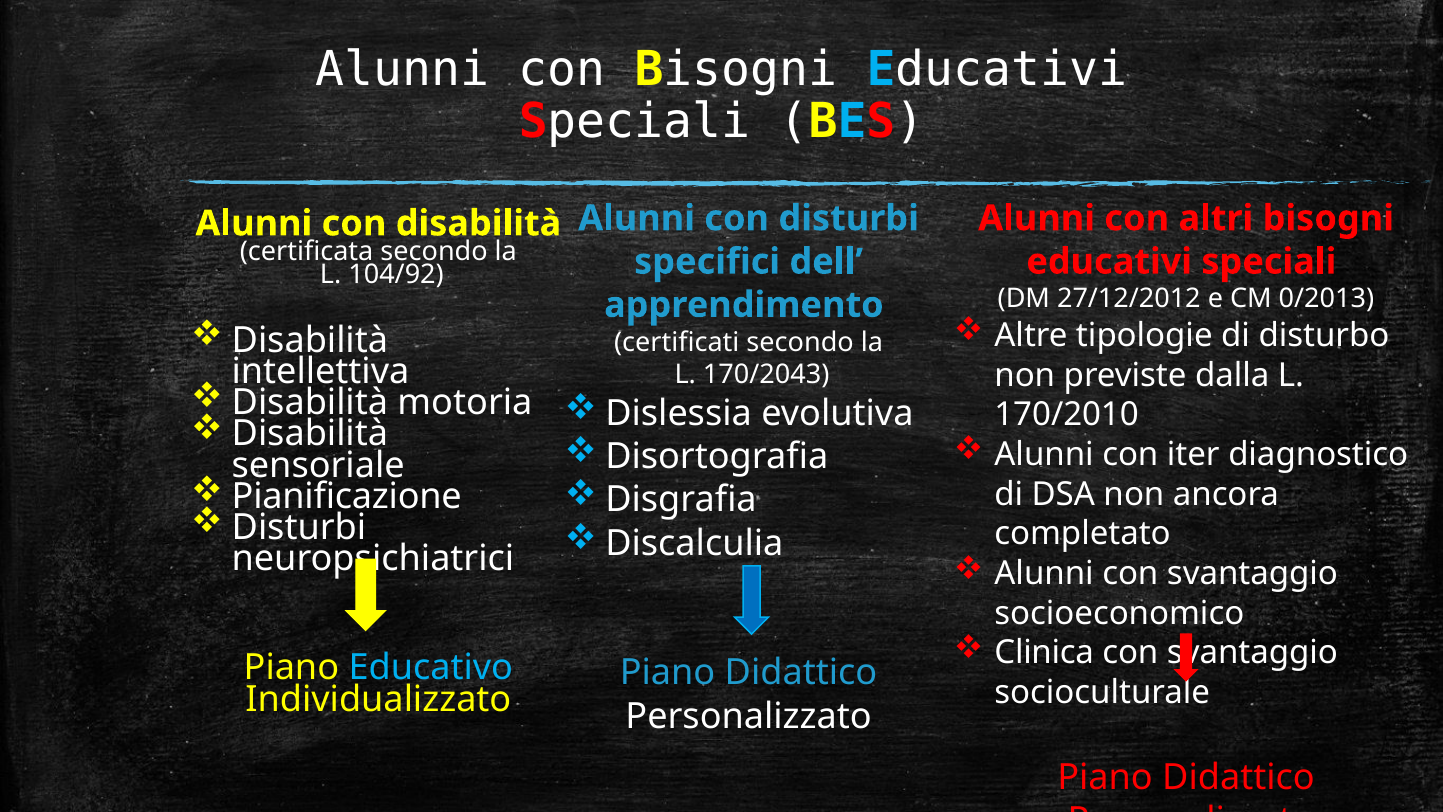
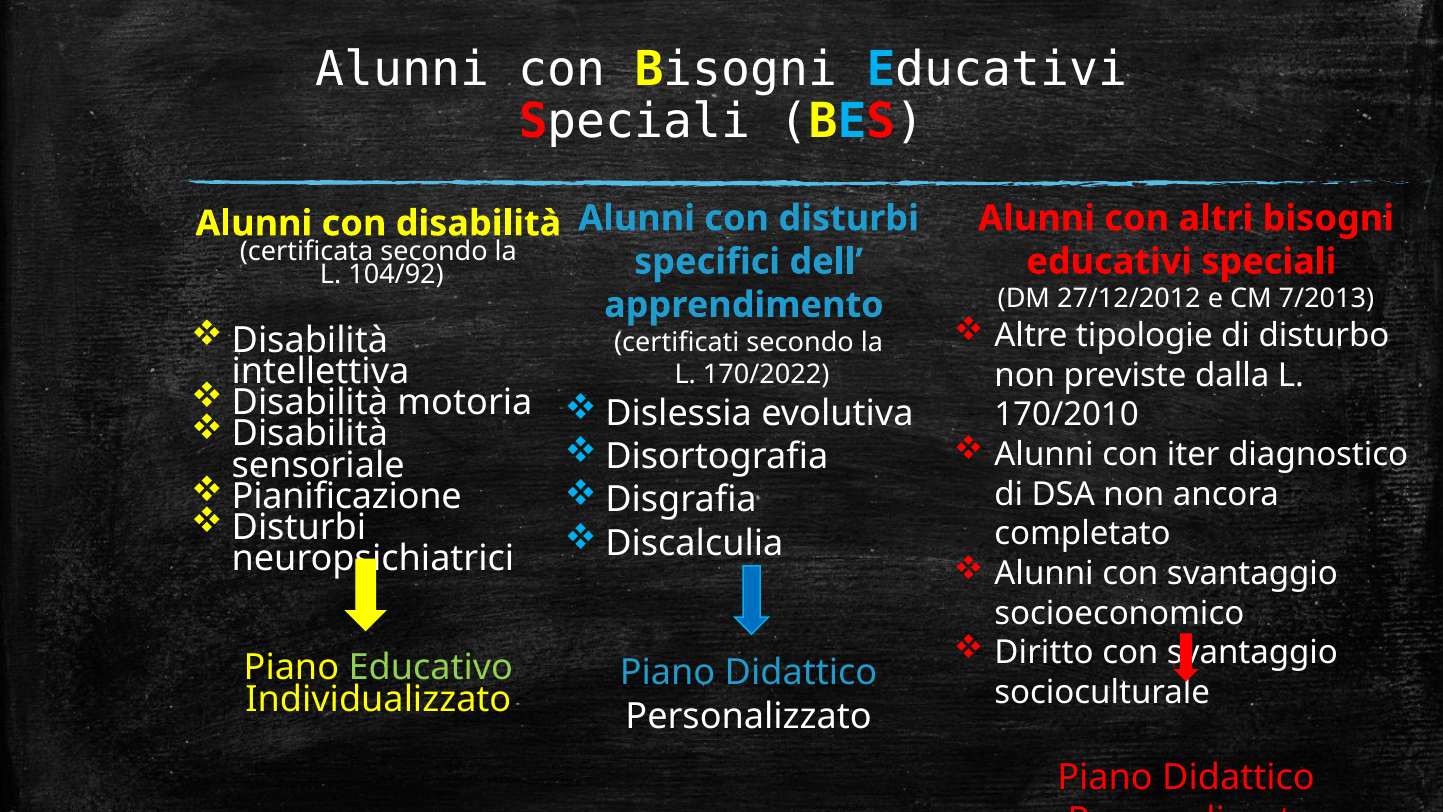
0/2013: 0/2013 -> 7/2013
170/2043: 170/2043 -> 170/2022
Clinica: Clinica -> Diritto
Educativo colour: light blue -> light green
